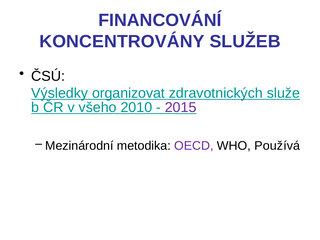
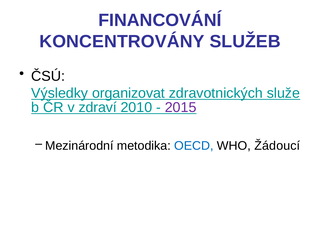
všeho: všeho -> zdraví
OECD colour: purple -> blue
Používá: Používá -> Žádoucí
